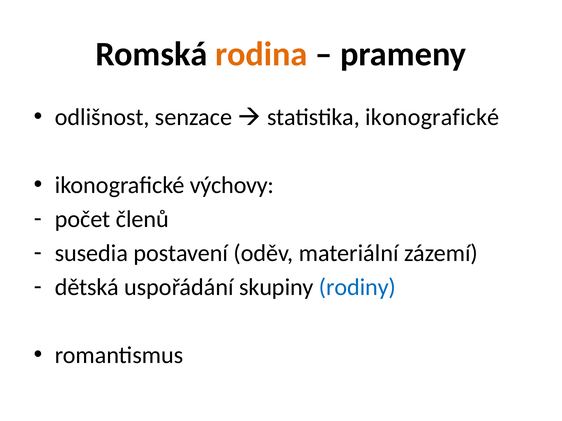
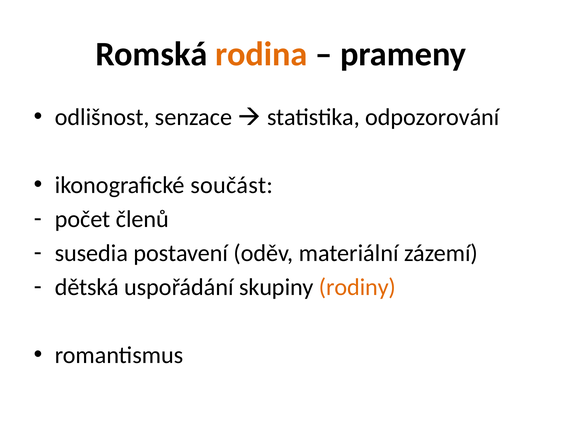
statistika ikonografické: ikonografické -> odpozorování
výchovy: výchovy -> součást
rodiny colour: blue -> orange
